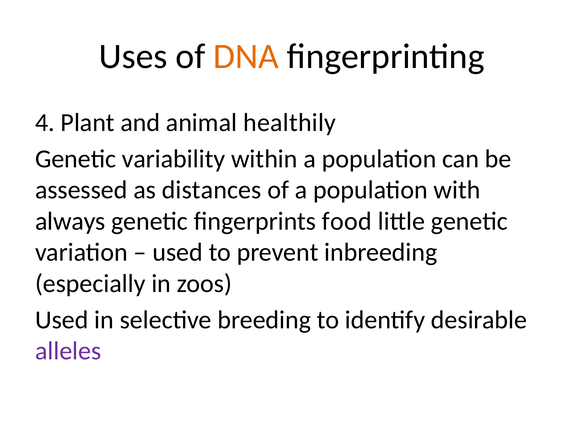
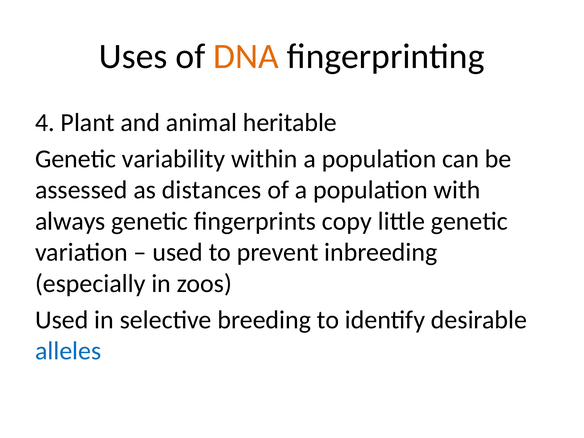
healthily: healthily -> heritable
food: food -> copy
alleles colour: purple -> blue
